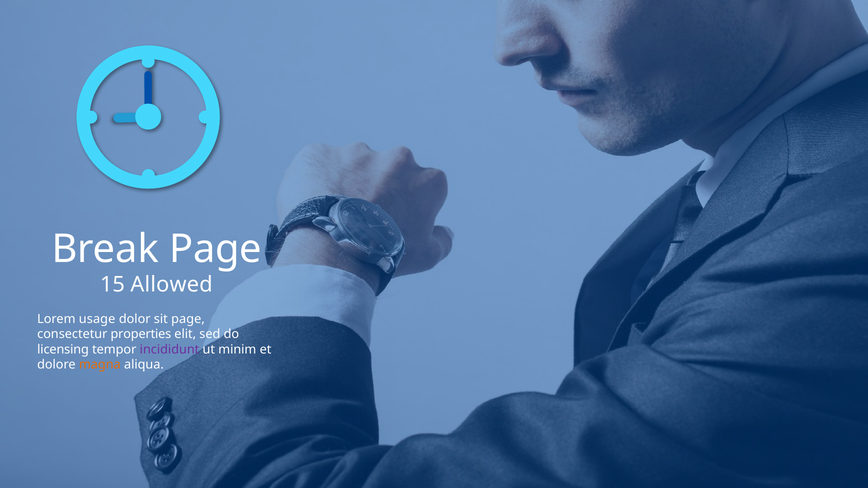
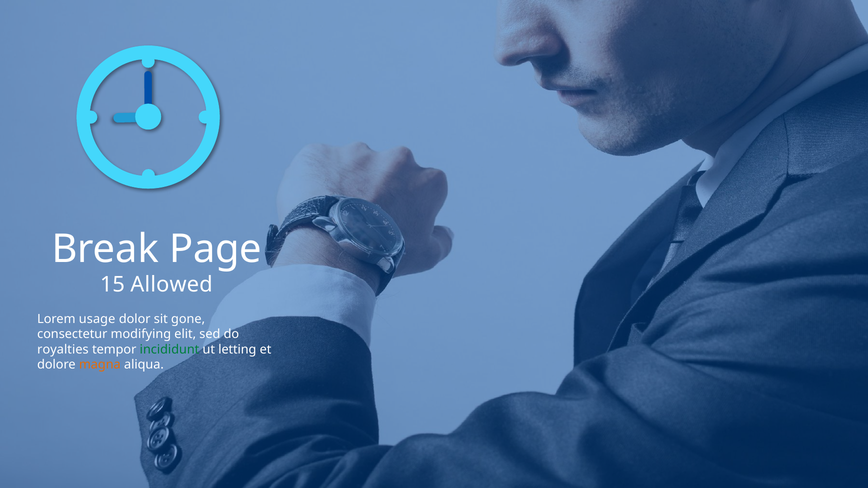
sit page: page -> gone
properties: properties -> modifying
licensing: licensing -> royalties
incididunt colour: purple -> green
minim: minim -> letting
